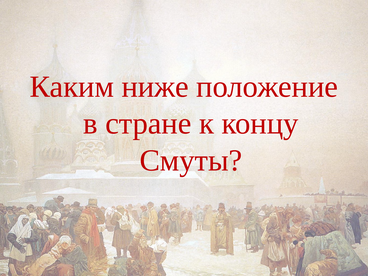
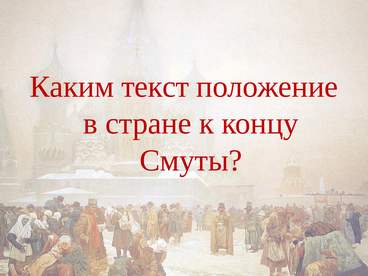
ниже: ниже -> текст
